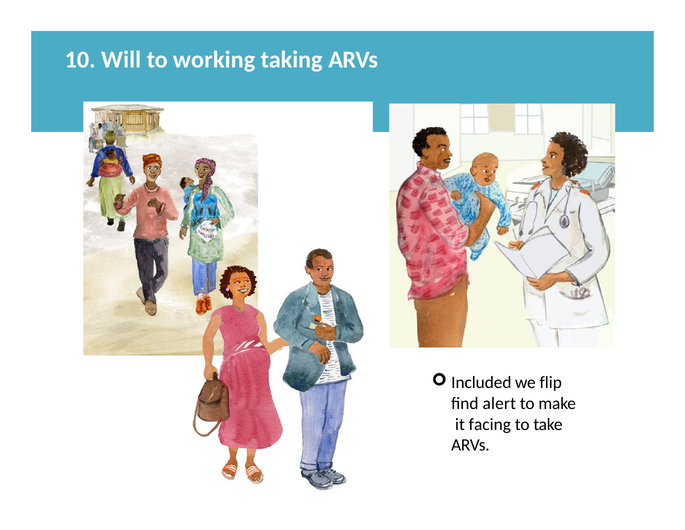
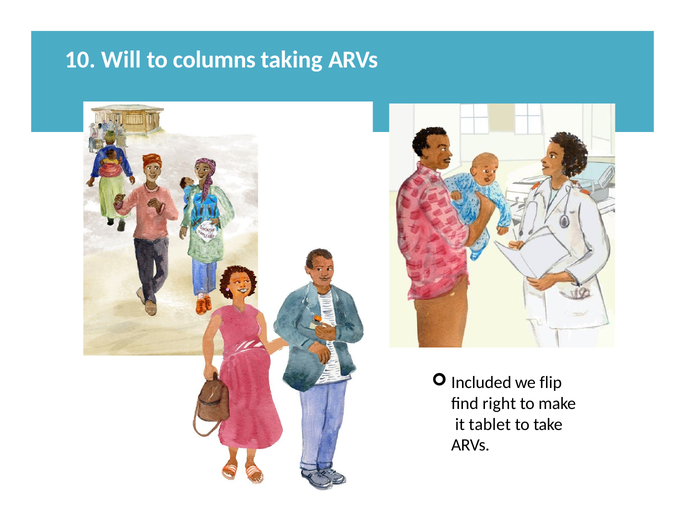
working: working -> columns
alert: alert -> right
facing: facing -> tablet
